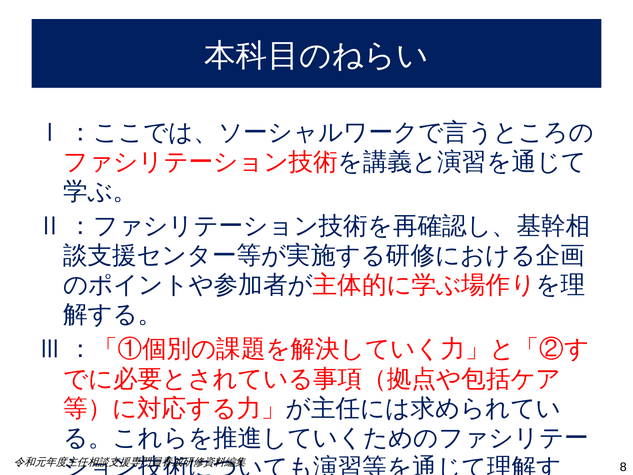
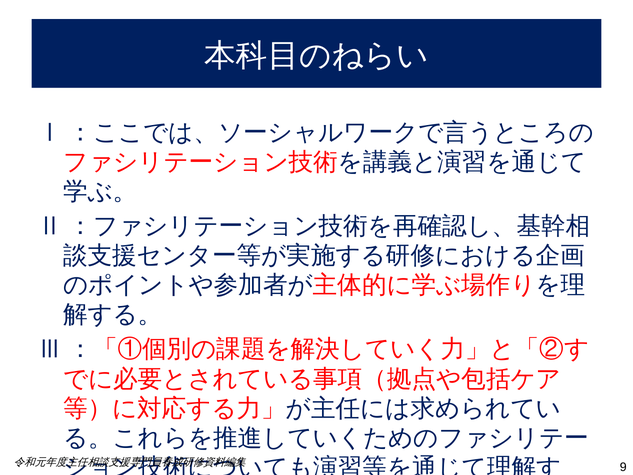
8: 8 -> 9
